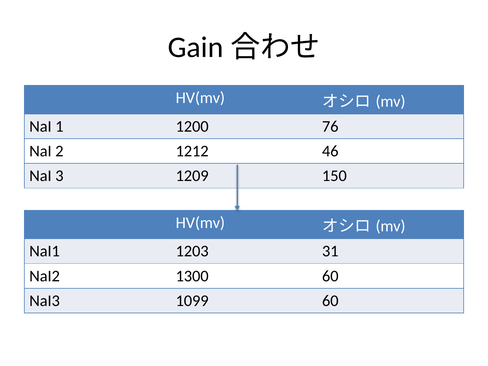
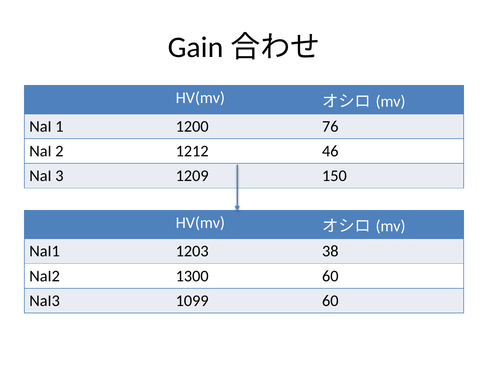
31: 31 -> 38
